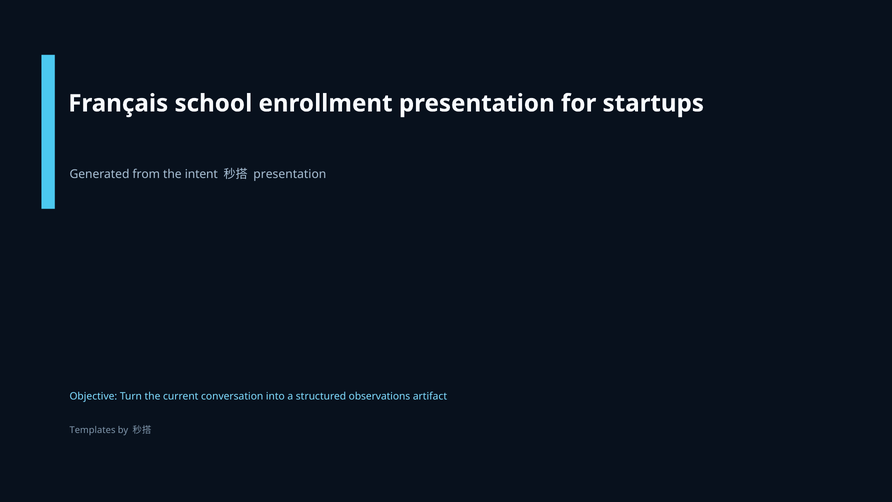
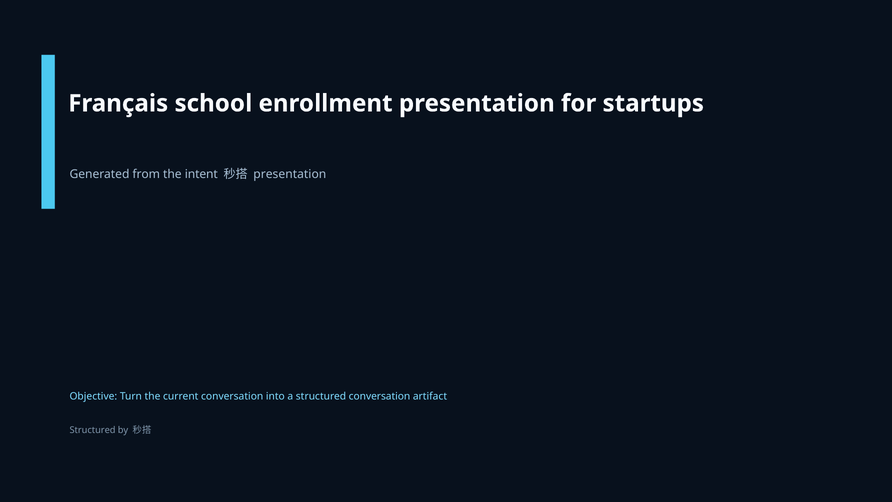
structured observations: observations -> conversation
Templates at (93, 430): Templates -> Structured
